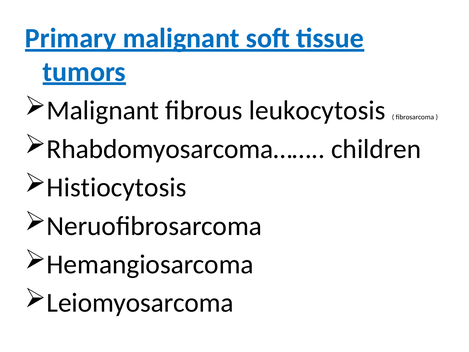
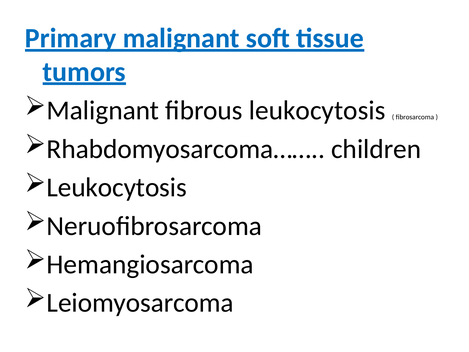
Histiocytosis at (117, 187): Histiocytosis -> Leukocytosis
